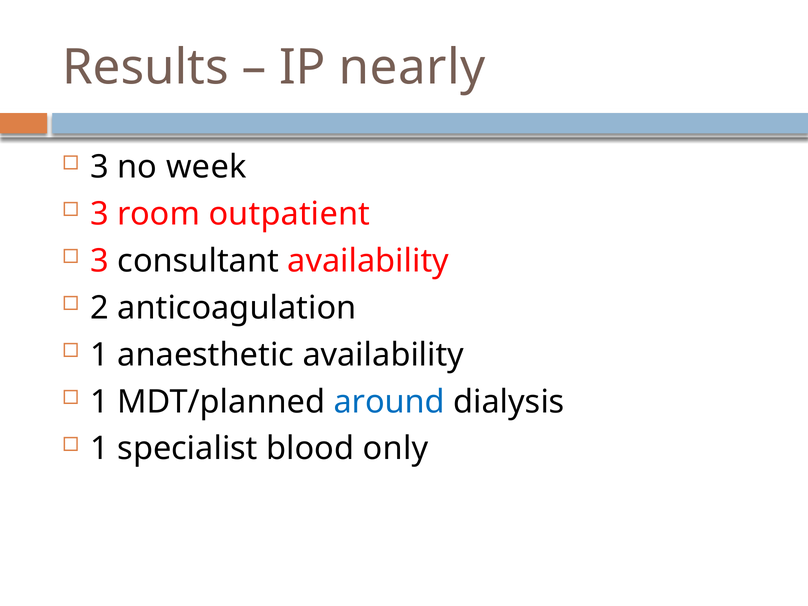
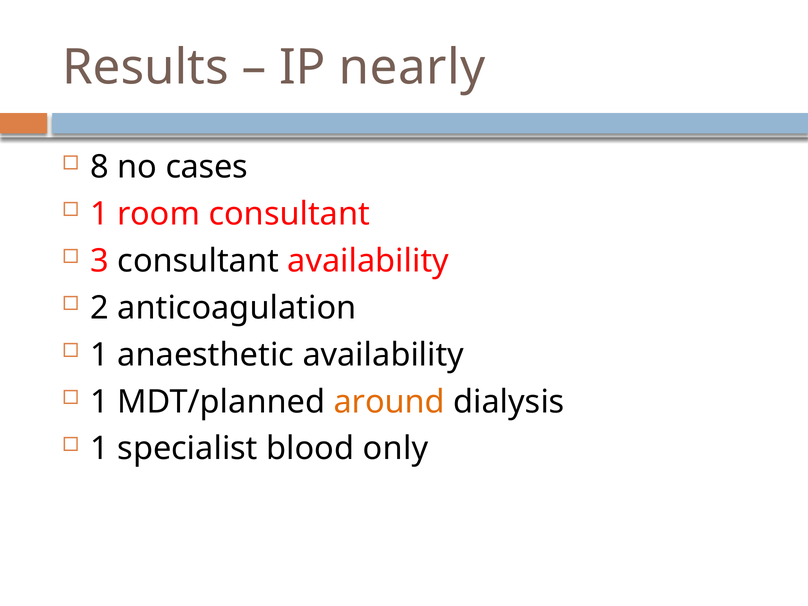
3 at (100, 167): 3 -> 8
week: week -> cases
3 at (100, 214): 3 -> 1
room outpatient: outpatient -> consultant
around colour: blue -> orange
